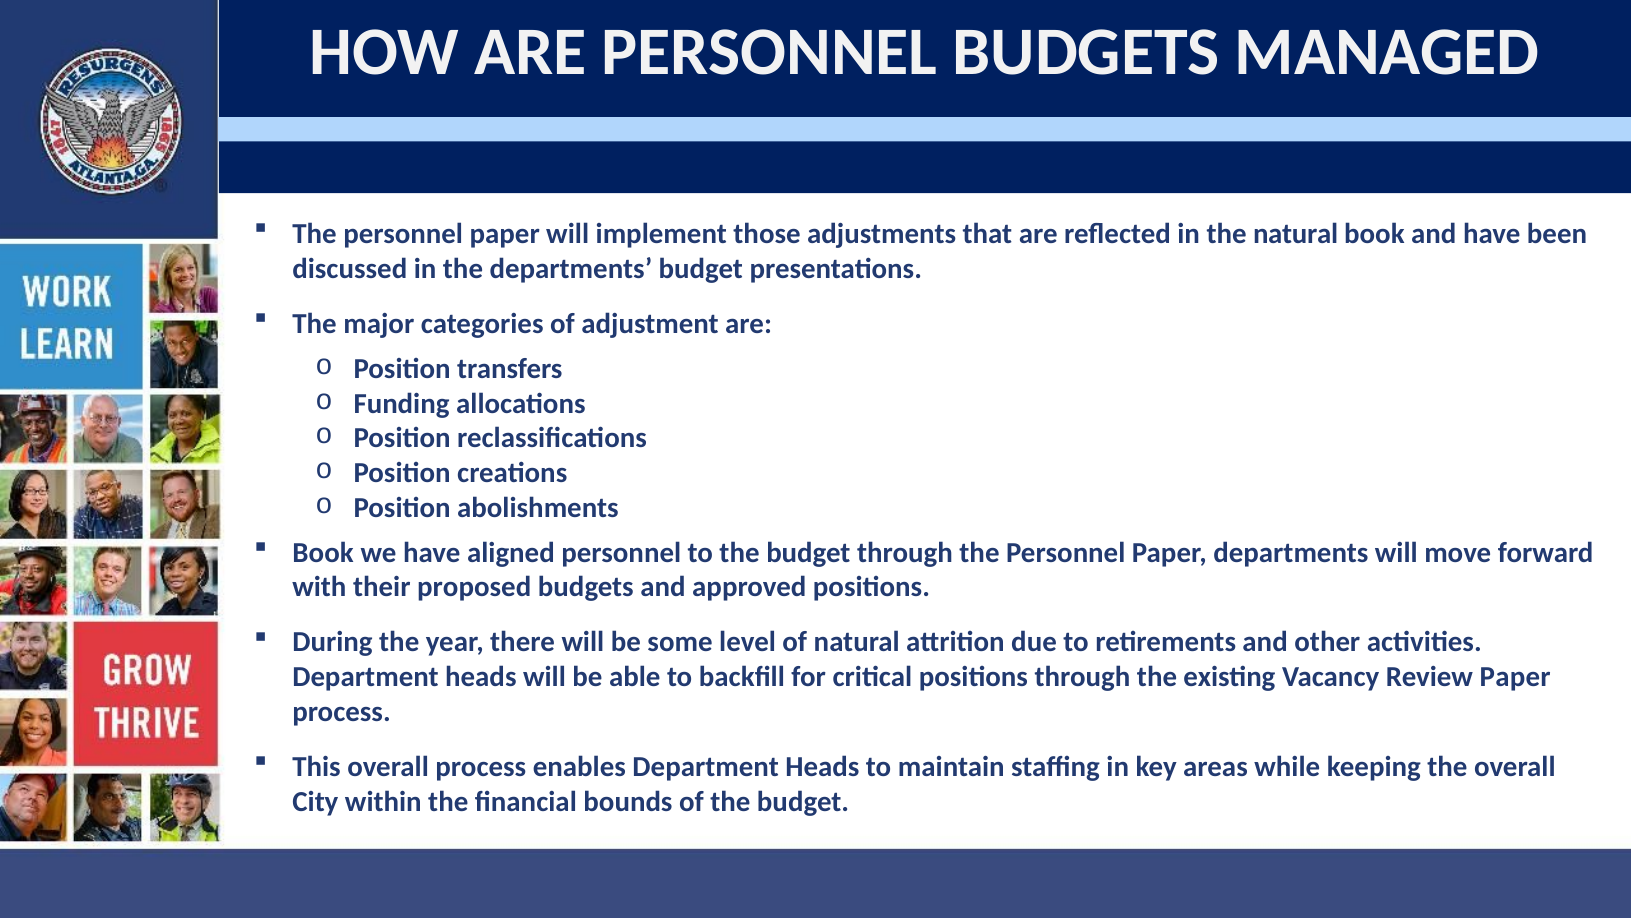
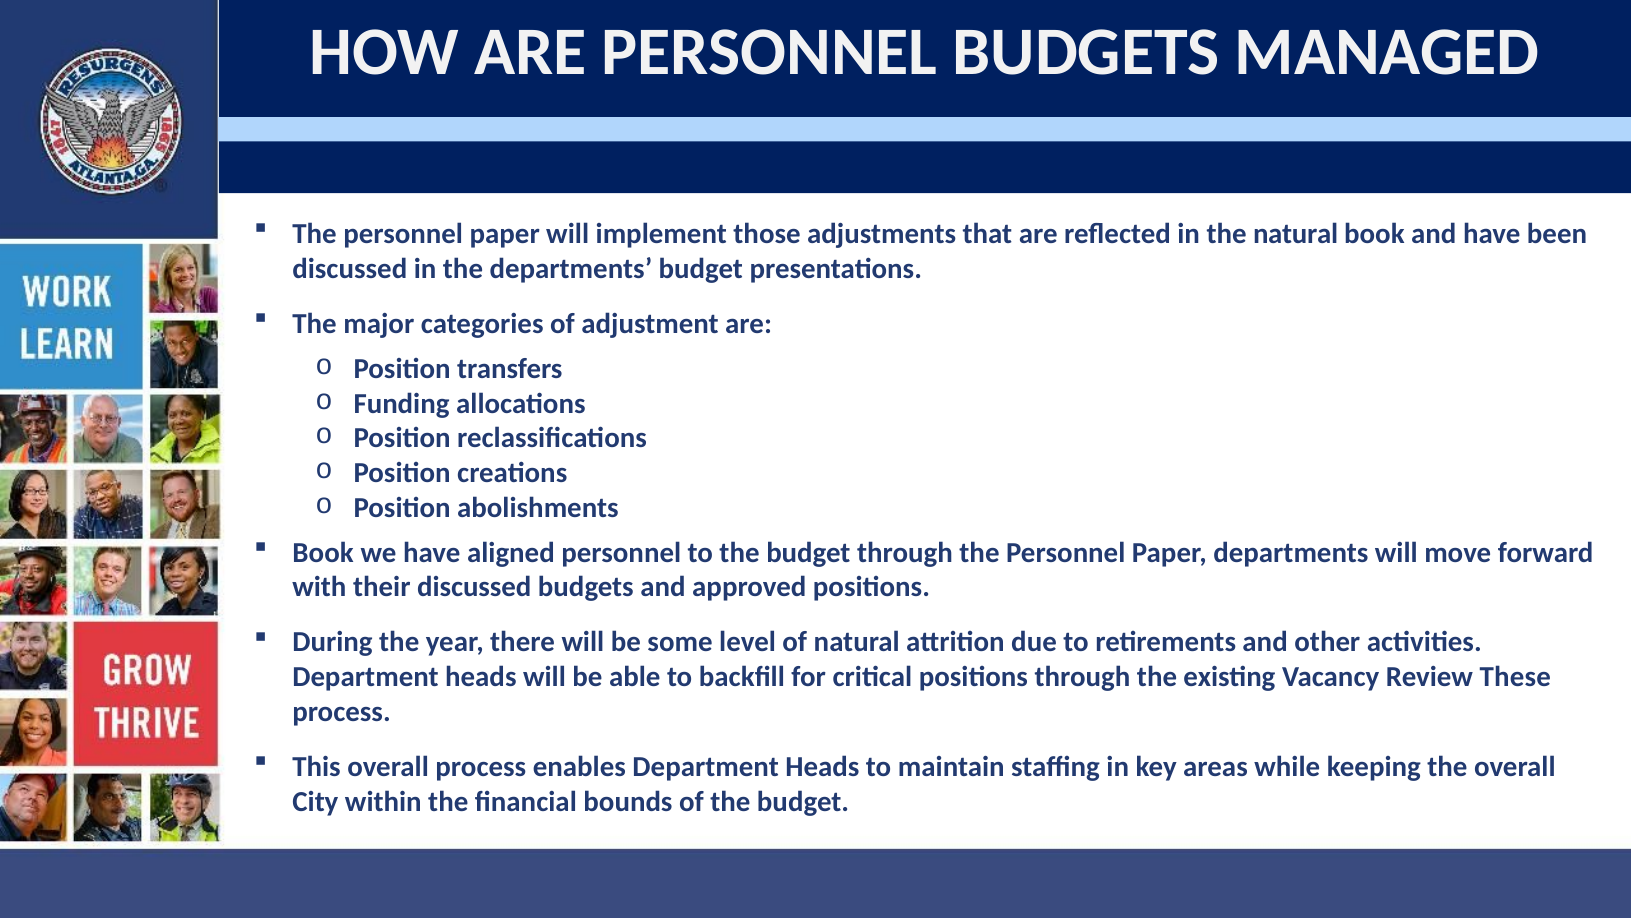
their proposed: proposed -> discussed
Review Paper: Paper -> These
